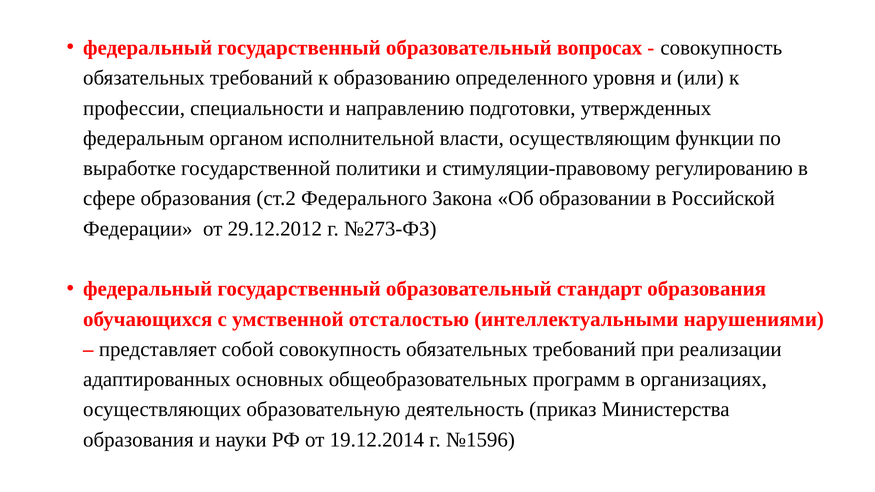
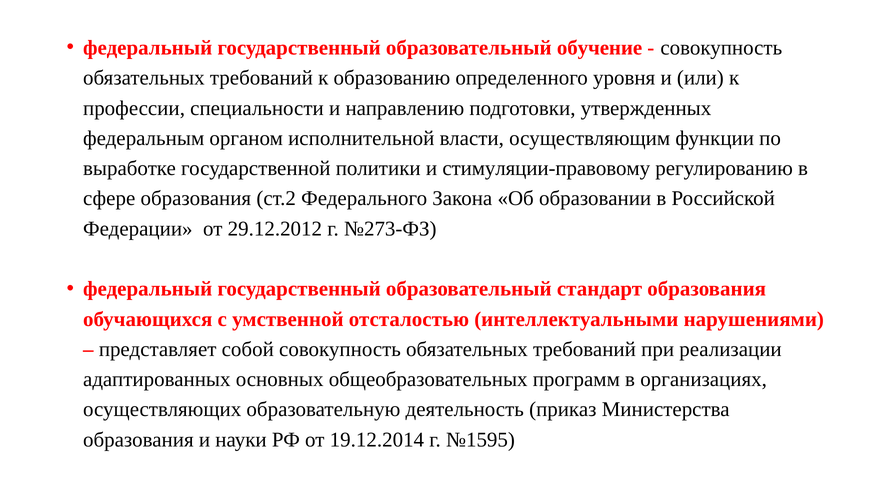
вопросах: вопросах -> обучение
№1596: №1596 -> №1595
